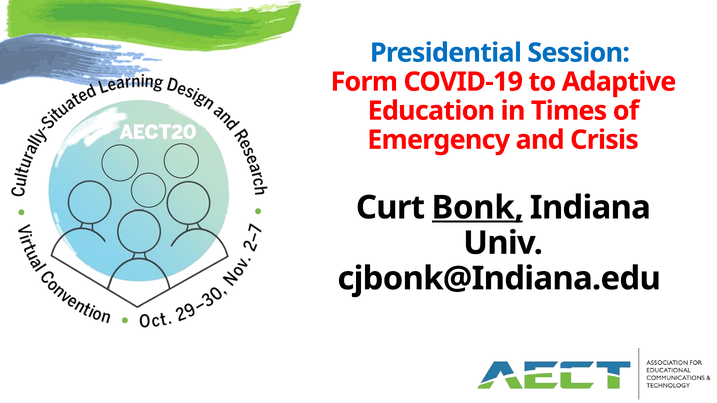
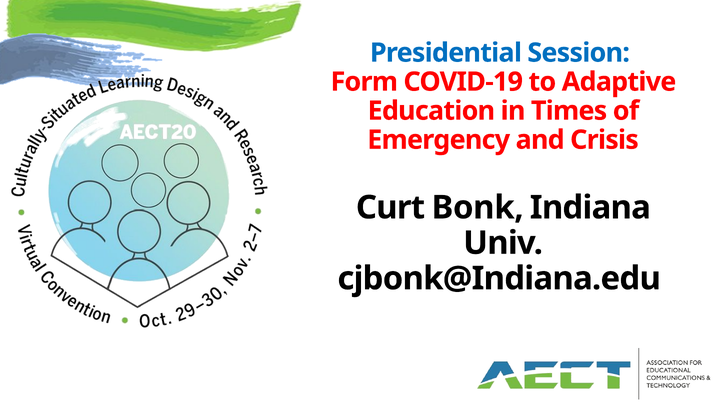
Bonk underline: present -> none
